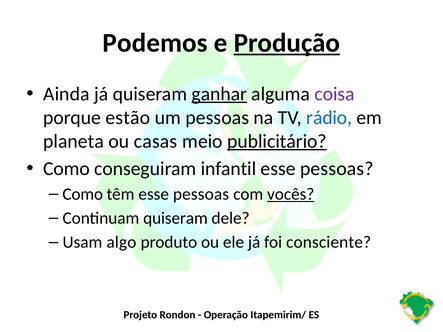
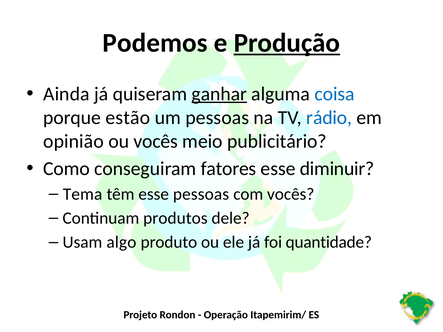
coisa colour: purple -> blue
planeta: planeta -> opinião
ou casas: casas -> vocês
publicitário underline: present -> none
infantil: infantil -> fatores
pessoas at (337, 169): pessoas -> diminuir
Como at (83, 194): Como -> Tema
vocês at (291, 194) underline: present -> none
Continuam quiseram: quiseram -> produtos
consciente: consciente -> quantidade
